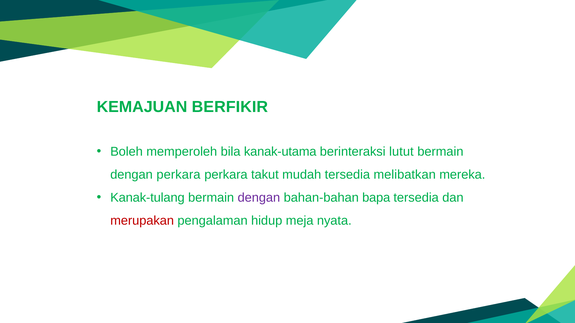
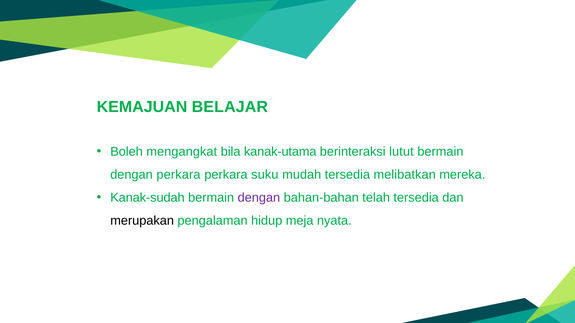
BERFIKIR: BERFIKIR -> BELAJAR
memperoleh: memperoleh -> mengangkat
takut: takut -> suku
Kanak-tulang: Kanak-tulang -> Kanak-sudah
bapa: bapa -> telah
merupakan colour: red -> black
